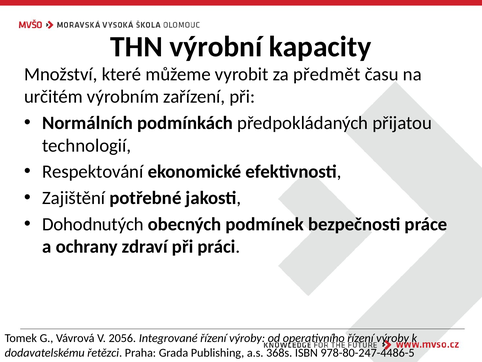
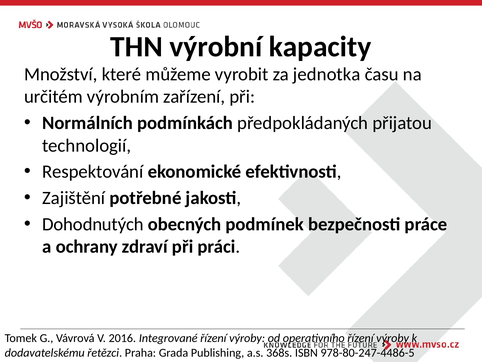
předmět: předmět -> jednotka
2056: 2056 -> 2016
